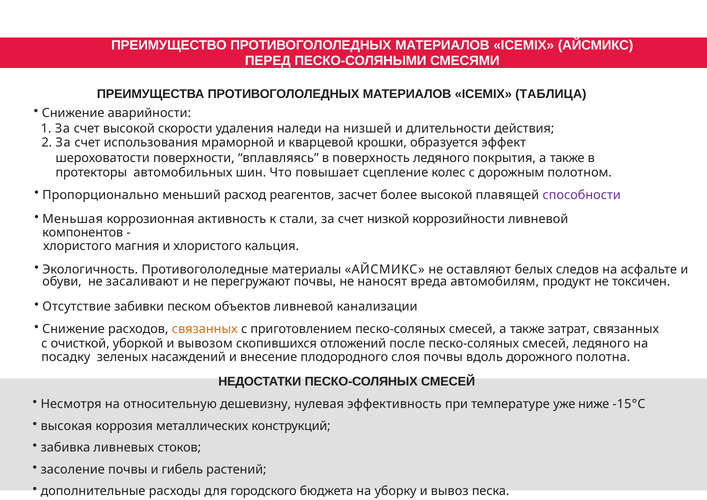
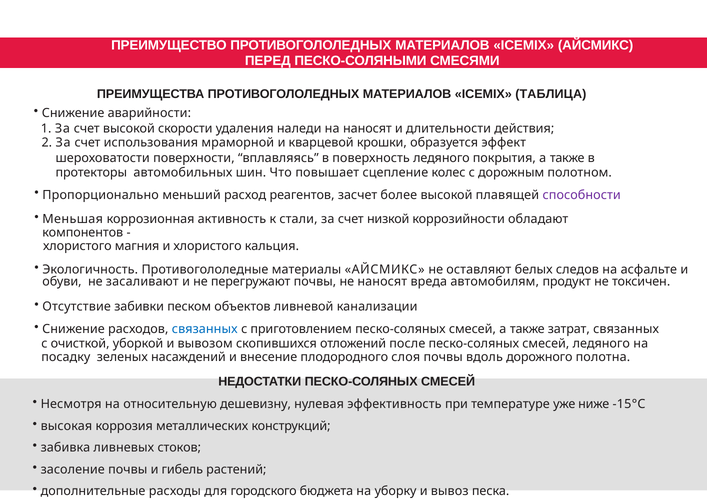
на низшей: низшей -> наносят
коррозийности ливневой: ливневой -> обладают
связанных at (205, 329) colour: orange -> blue
